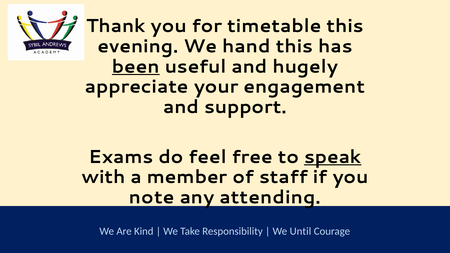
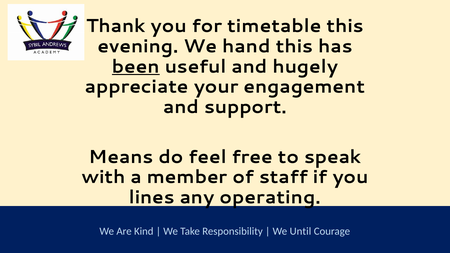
Exams: Exams -> Means
speak underline: present -> none
note: note -> lines
attending: attending -> operating
